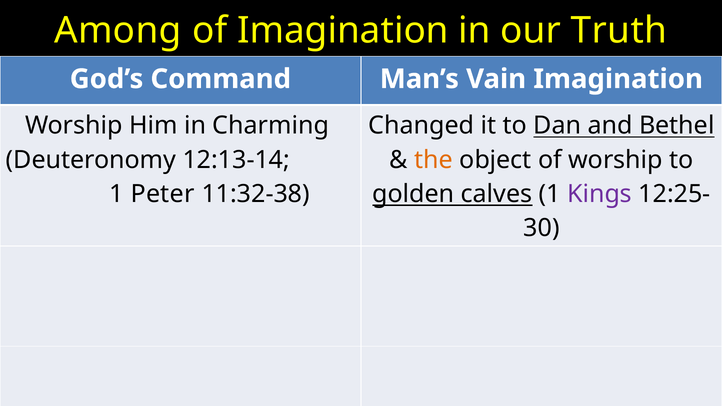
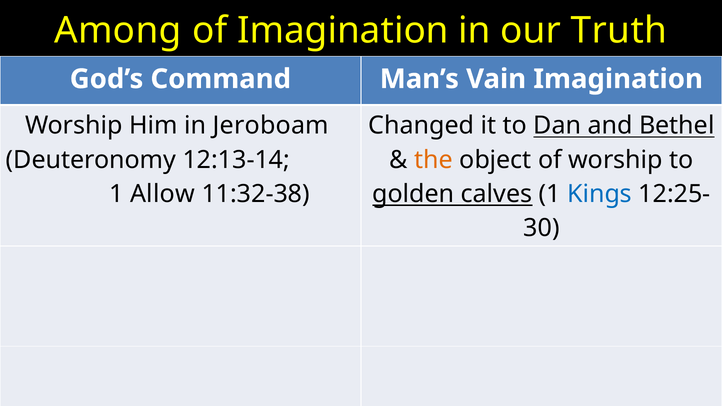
Charming: Charming -> Jeroboam
Peter: Peter -> Allow
Kings colour: purple -> blue
